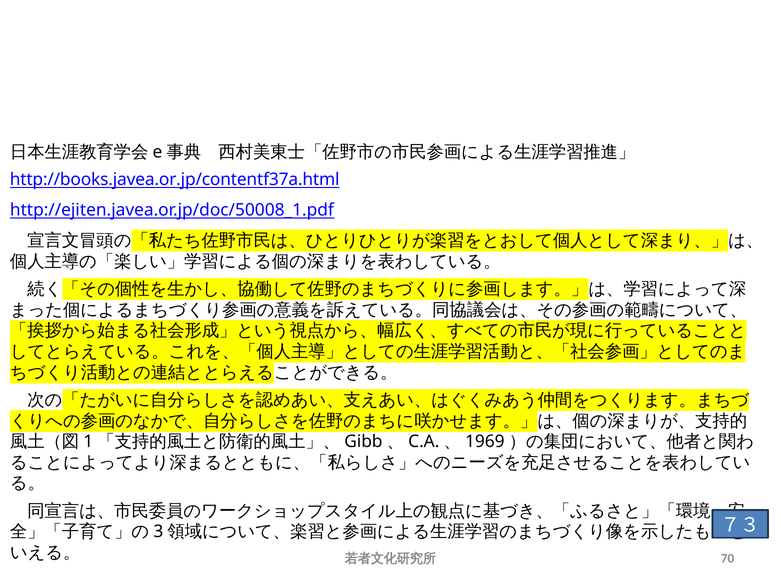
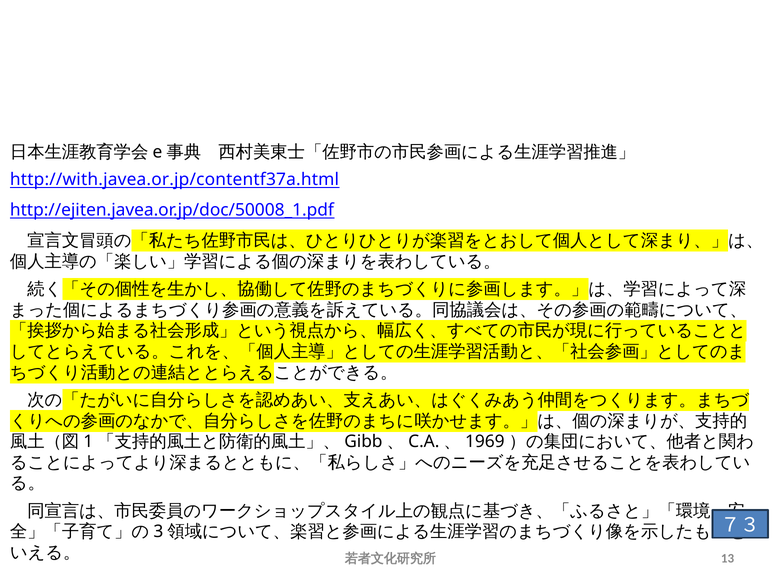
http://books.javea.or.jp/contentf37a.html: http://books.javea.or.jp/contentf37a.html -> http://with.javea.or.jp/contentf37a.html
70: 70 -> 13
